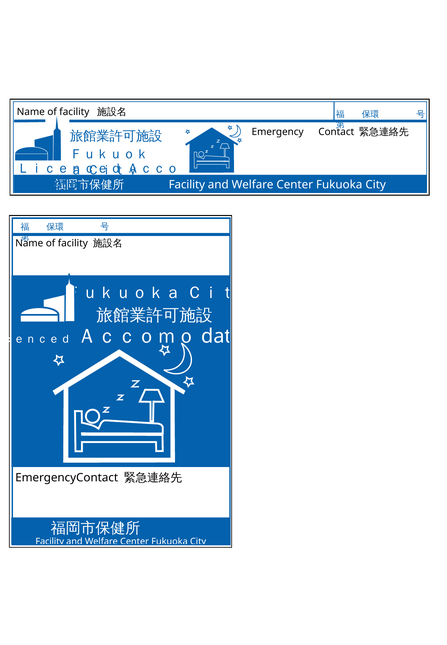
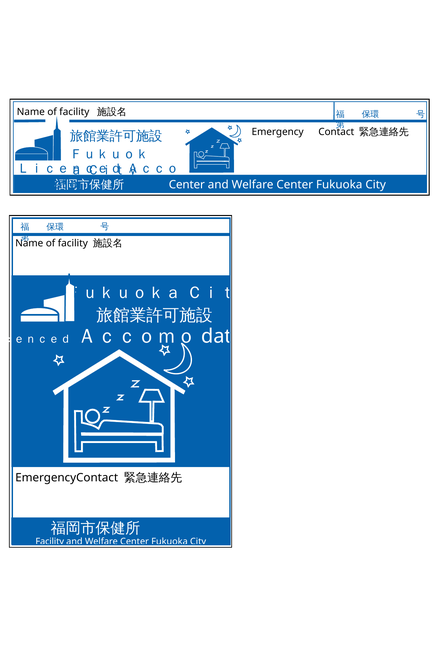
Facility at (187, 185): Facility -> Center
